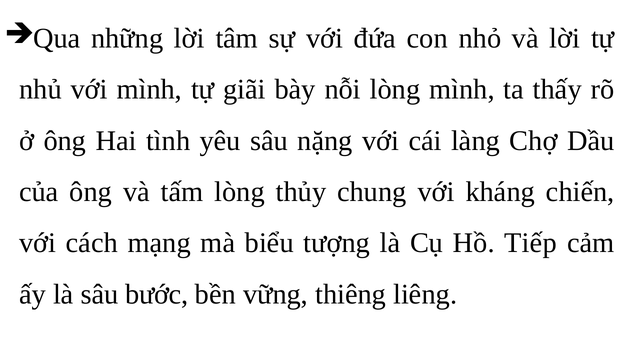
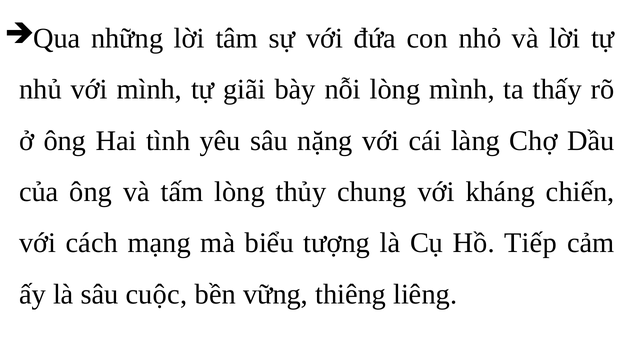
bước: bước -> cuộc
